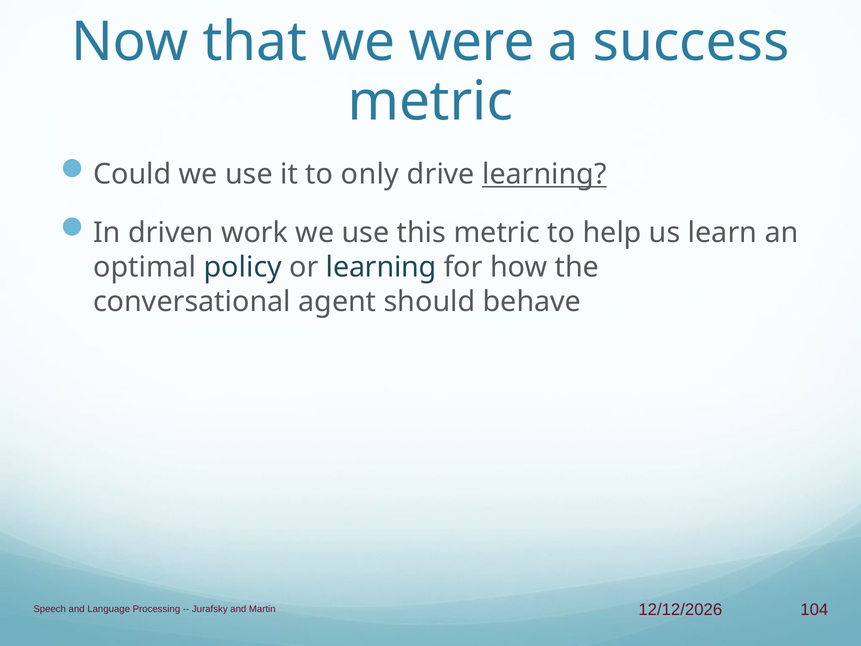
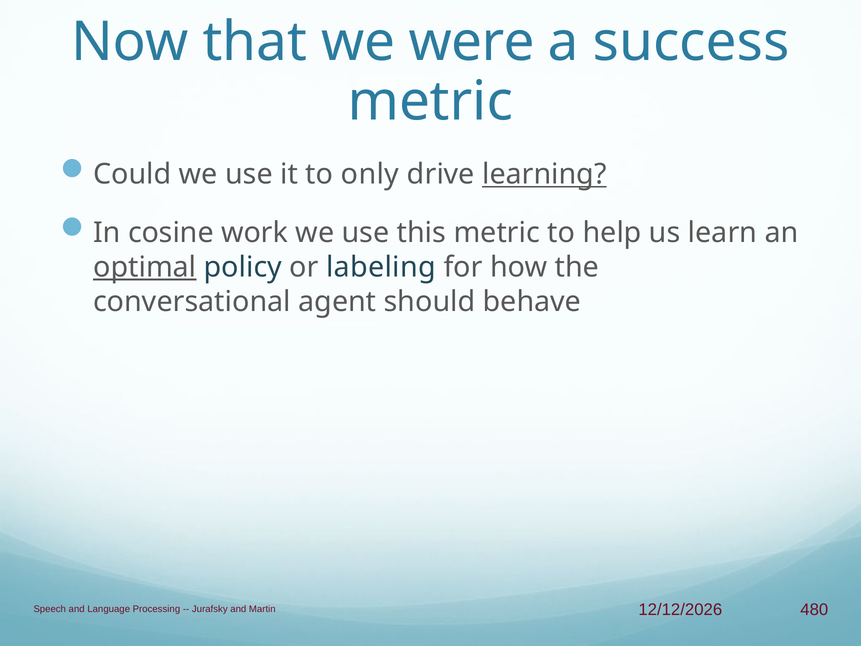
driven: driven -> cosine
optimal underline: none -> present
or learning: learning -> labeling
104: 104 -> 480
